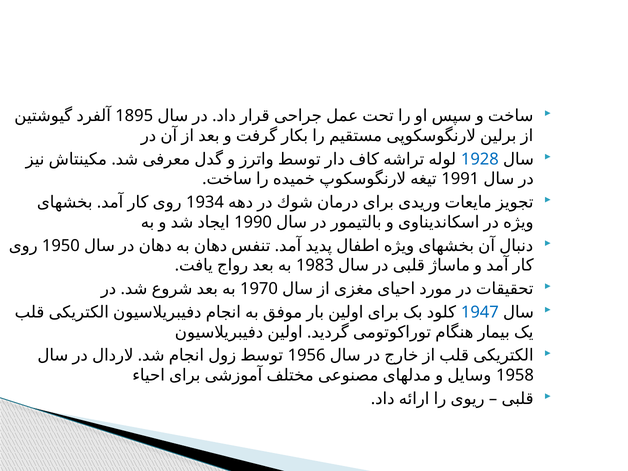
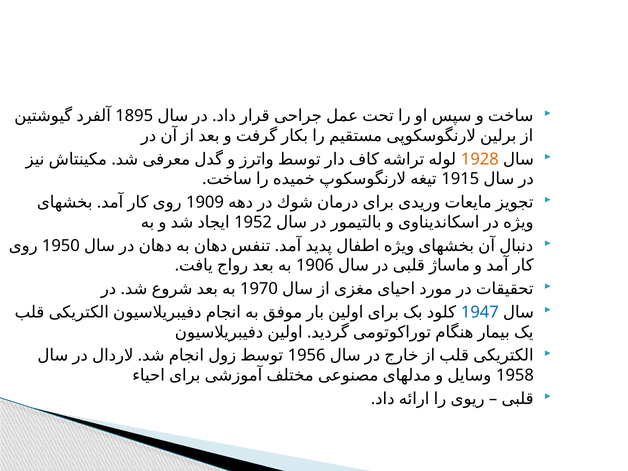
1928 colour: blue -> orange
1991: 1991 -> 1915
1934: 1934 -> 1909
1990: 1990 -> 1952
1983: 1983 -> 1906
